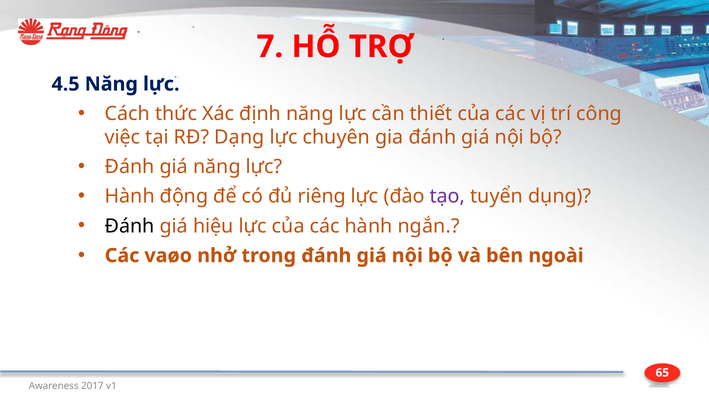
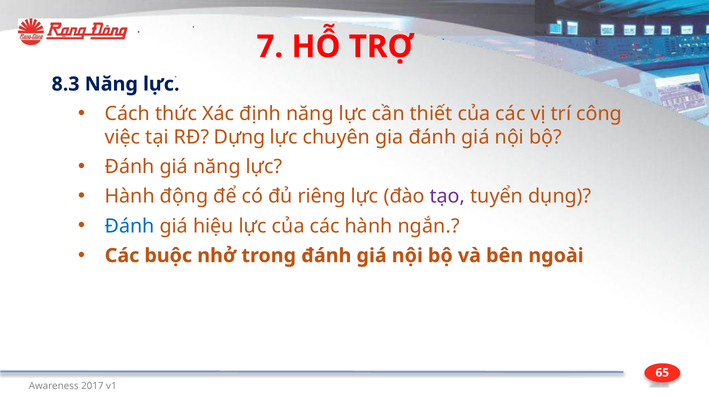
4.5: 4.5 -> 8.3
Dạng: Dạng -> Dựng
Đánh at (130, 226) colour: black -> blue
vaøo: vaøo -> buộc
